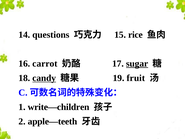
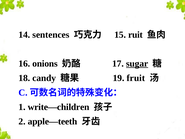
questions: questions -> sentences
rice: rice -> ruit
carrot: carrot -> onions
candy underline: present -> none
